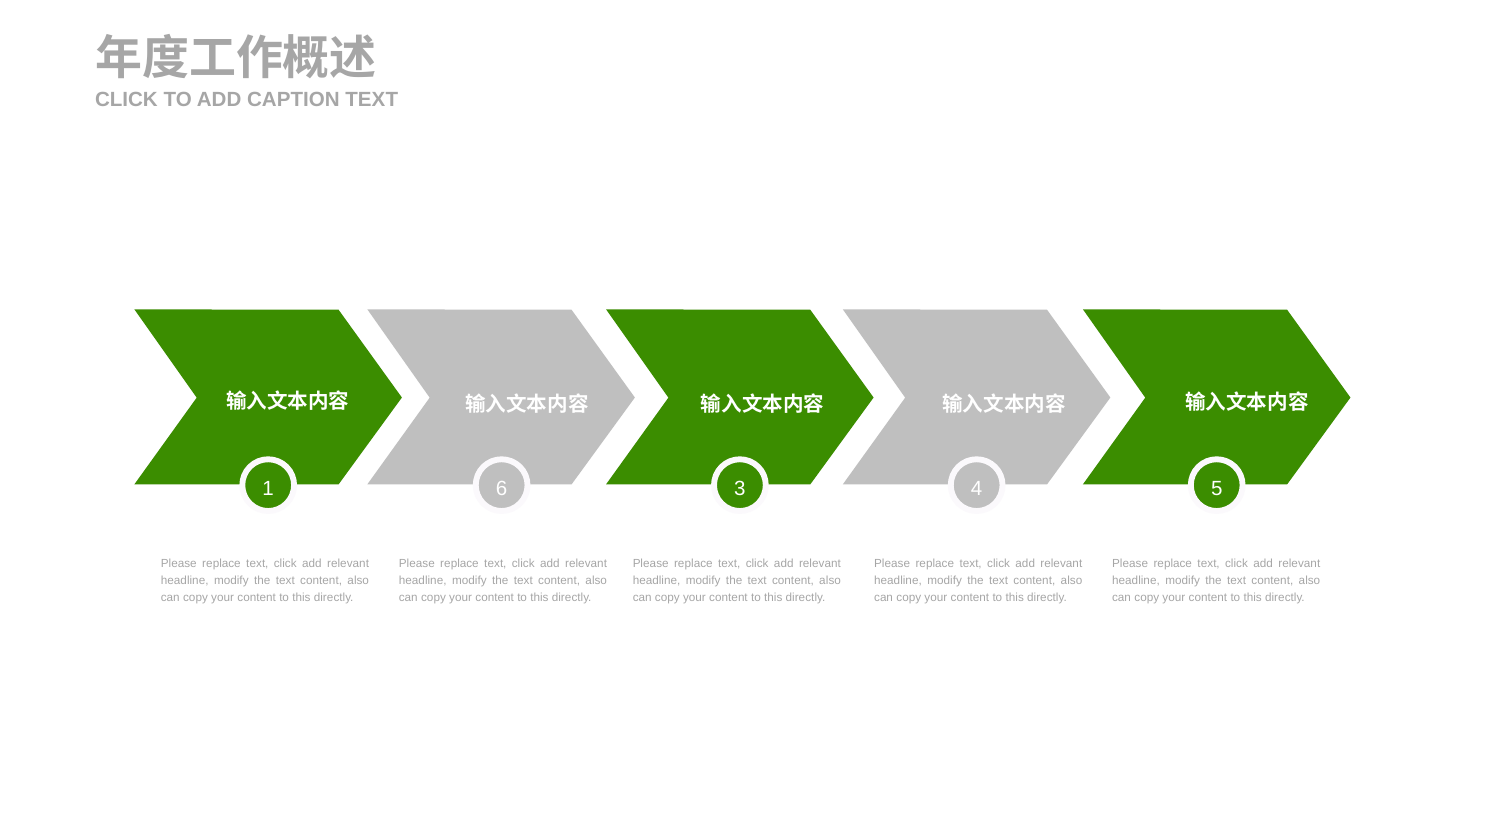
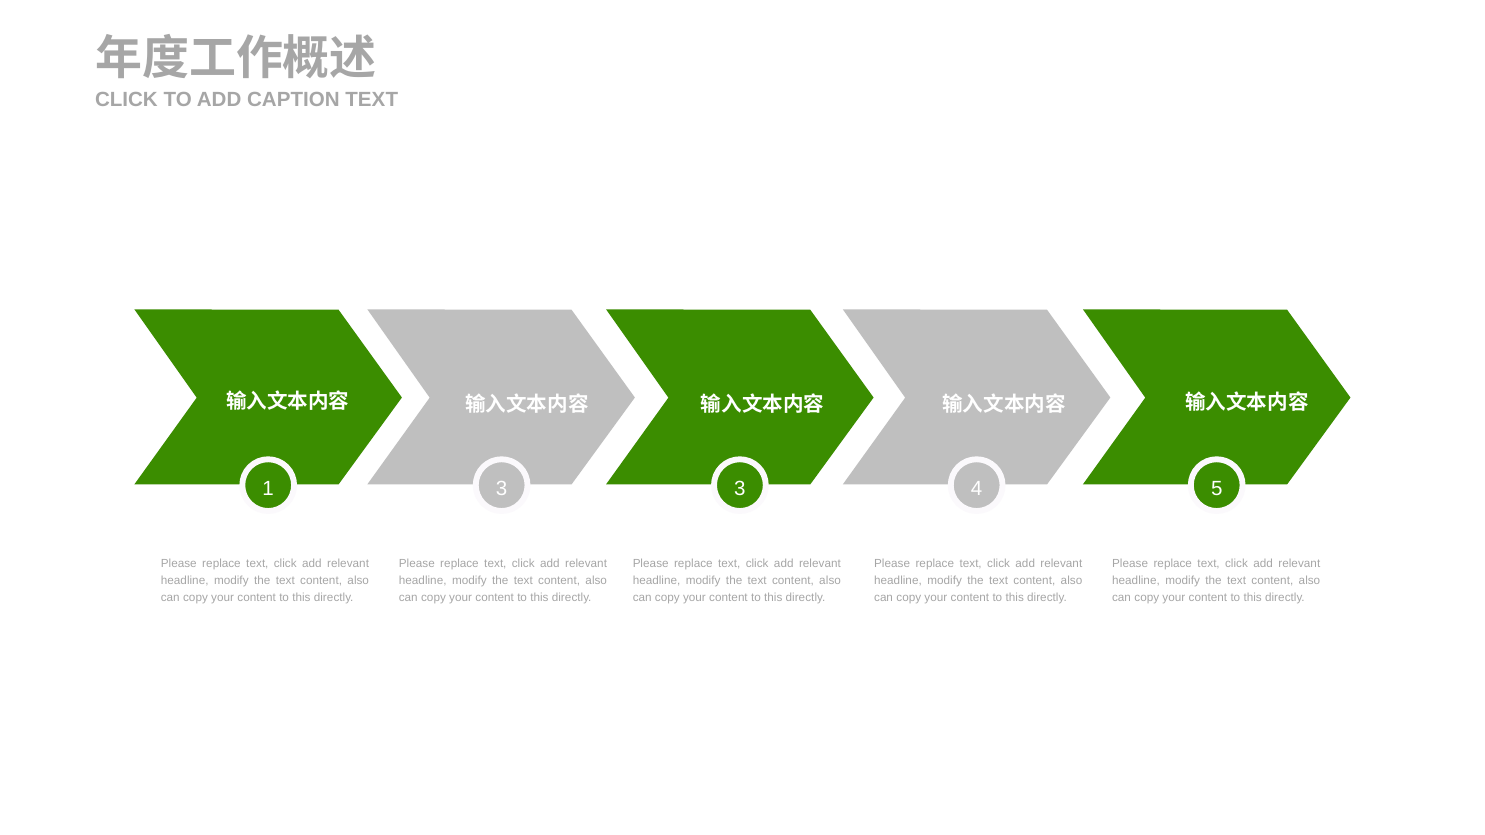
1 6: 6 -> 3
